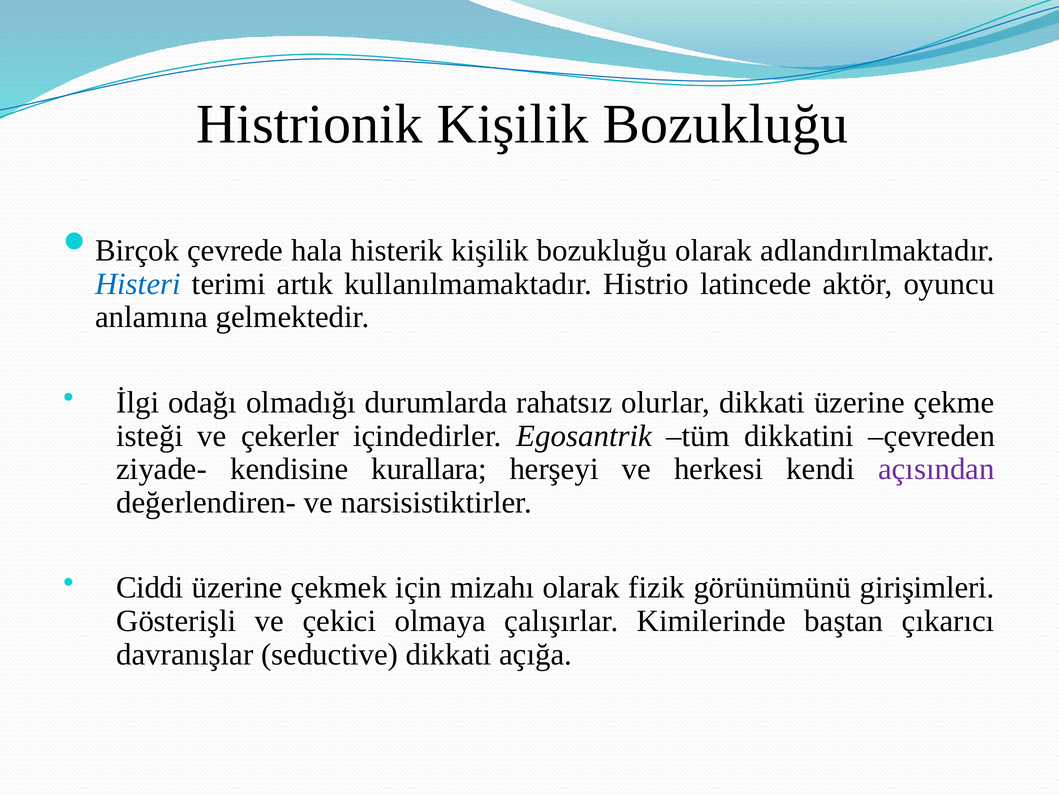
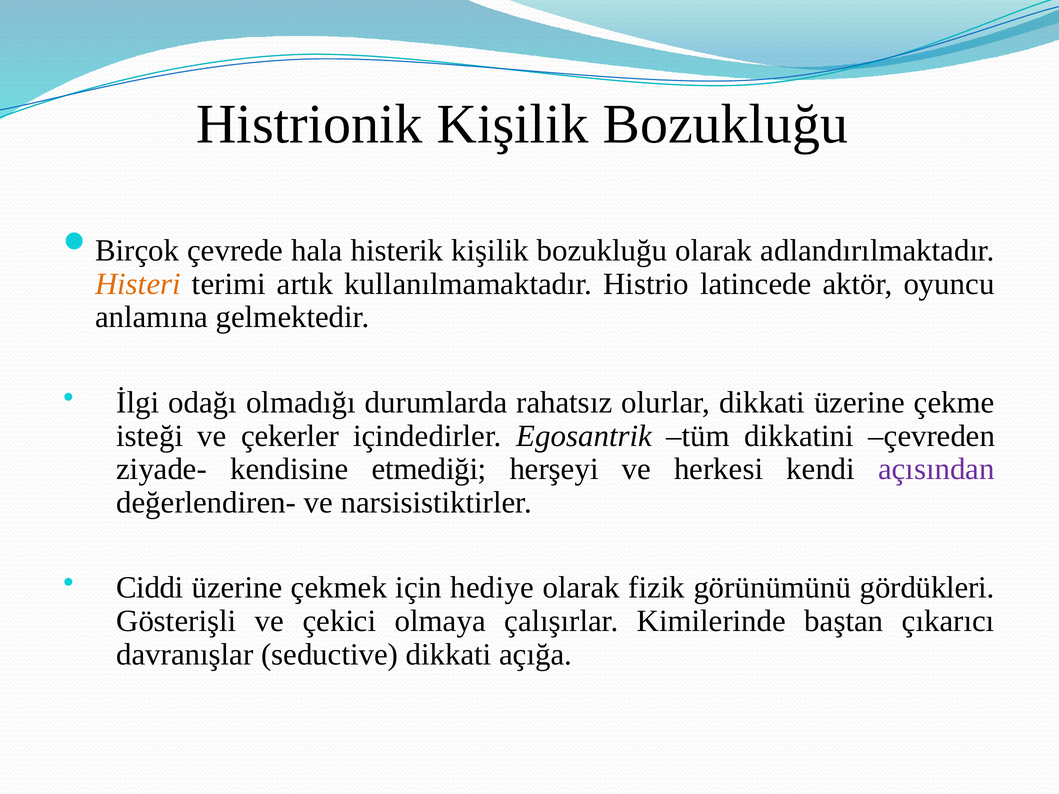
Histeri colour: blue -> orange
kurallara: kurallara -> etmediği
mizahı: mizahı -> hediye
girişimleri: girişimleri -> gördükleri
